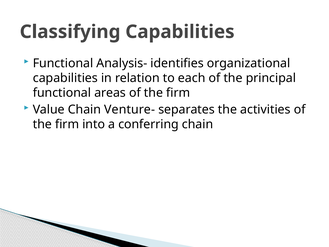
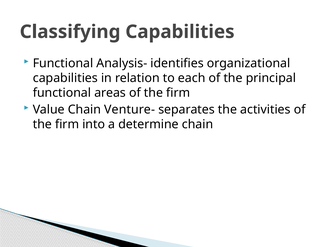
conferring: conferring -> determine
